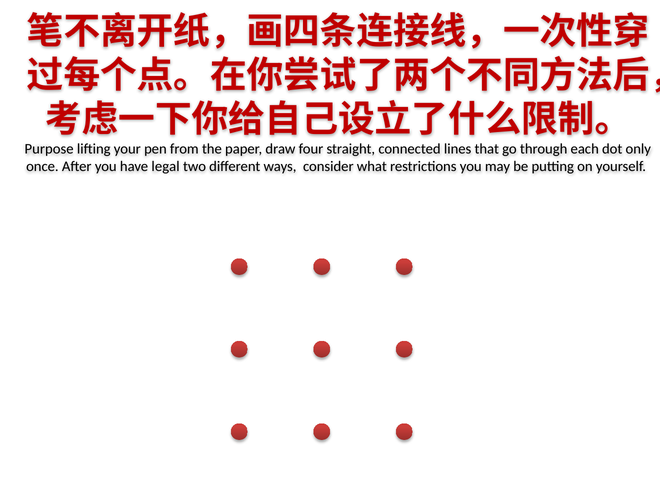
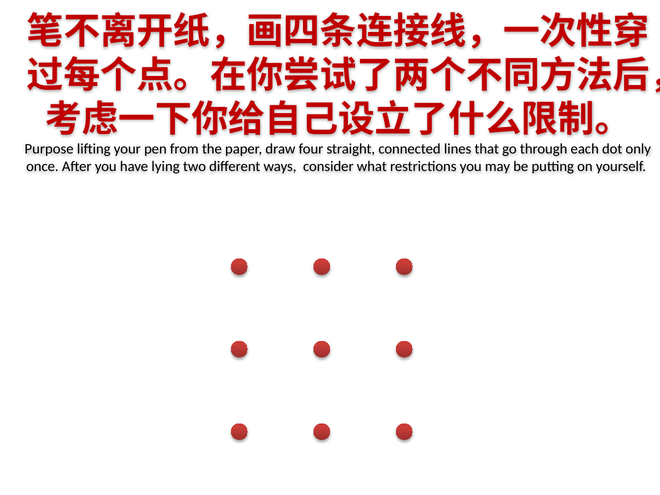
legal: legal -> lying
